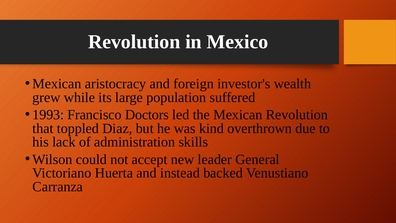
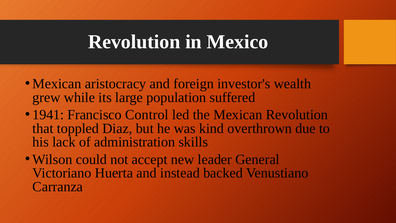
1993: 1993 -> 1941
Doctors: Doctors -> Control
